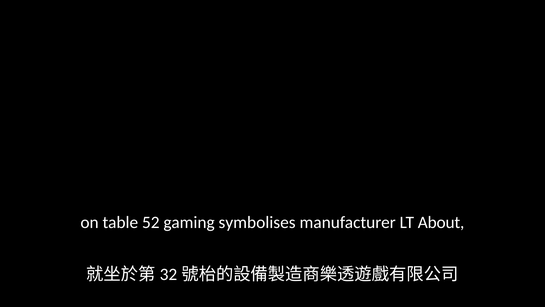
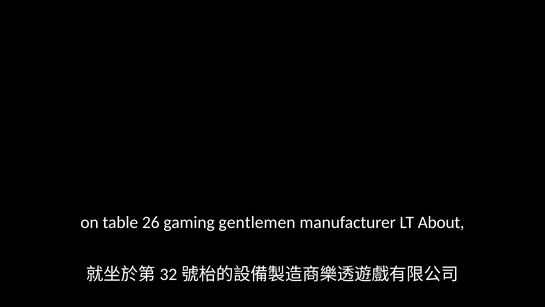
52: 52 -> 26
symbolises: symbolises -> gentlemen
